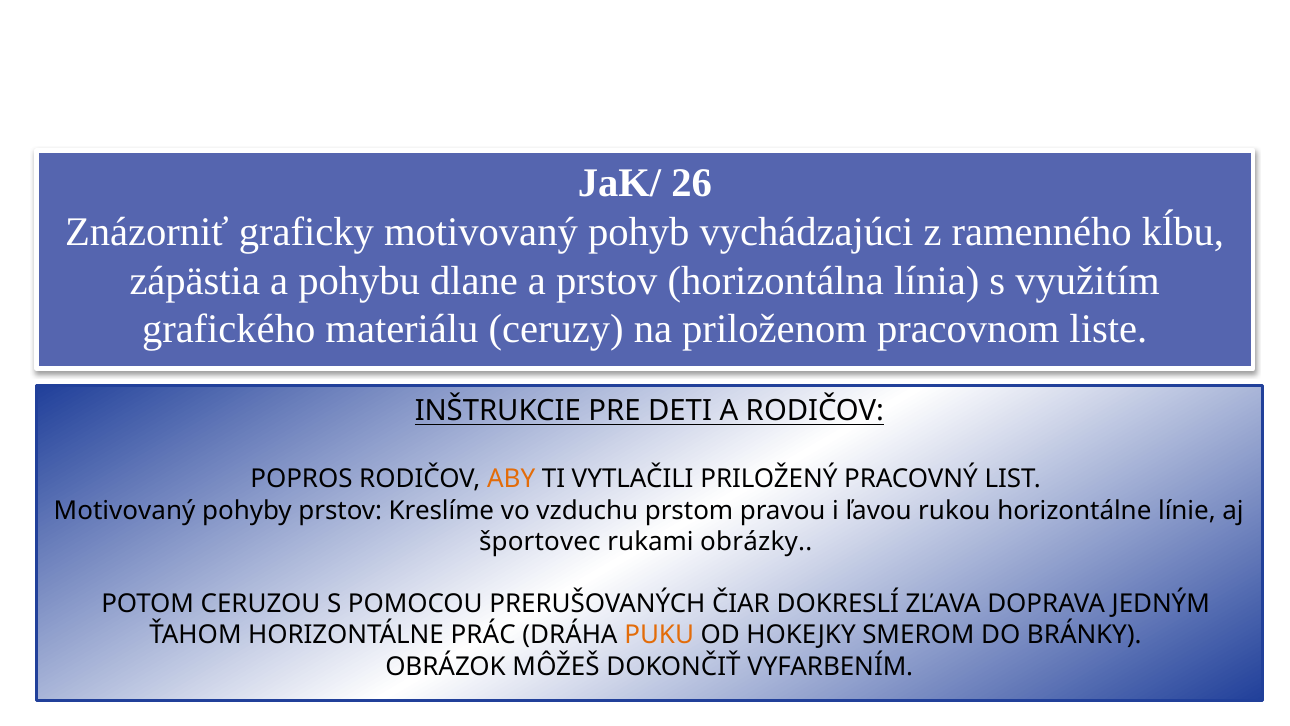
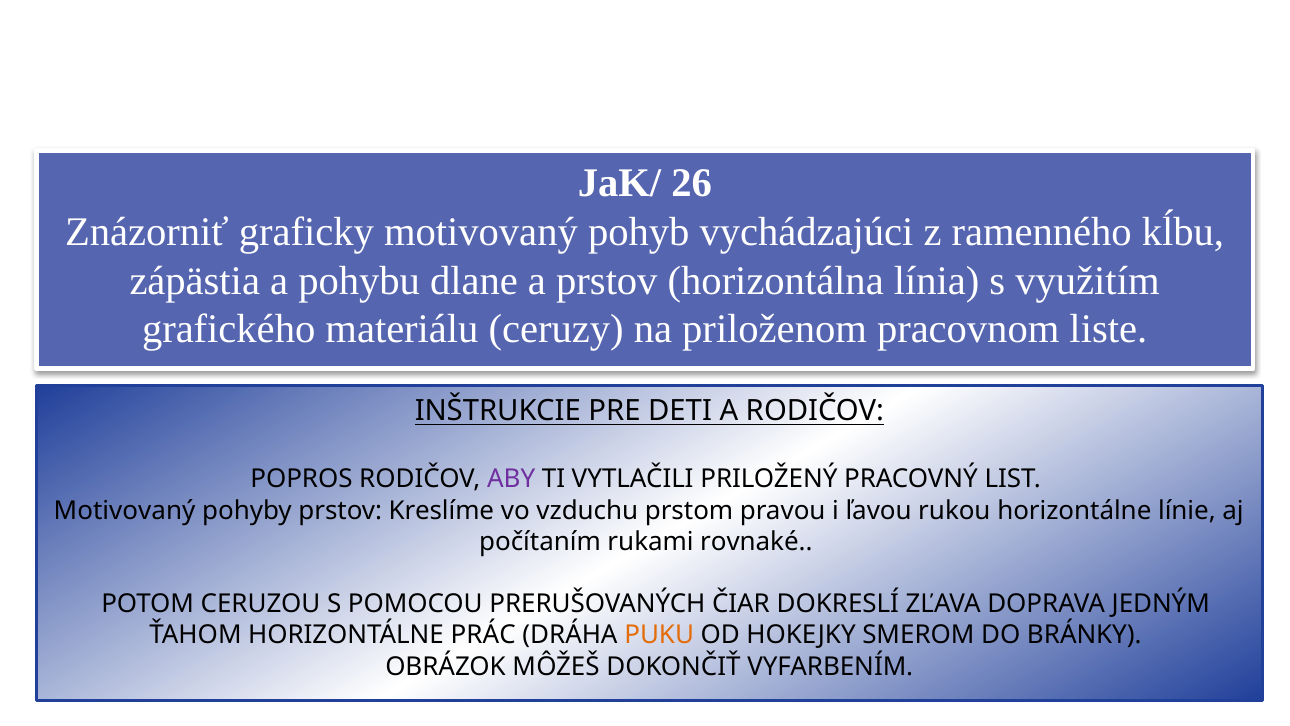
ABY colour: orange -> purple
športovec: športovec -> počítaním
obrázky: obrázky -> rovnaké
